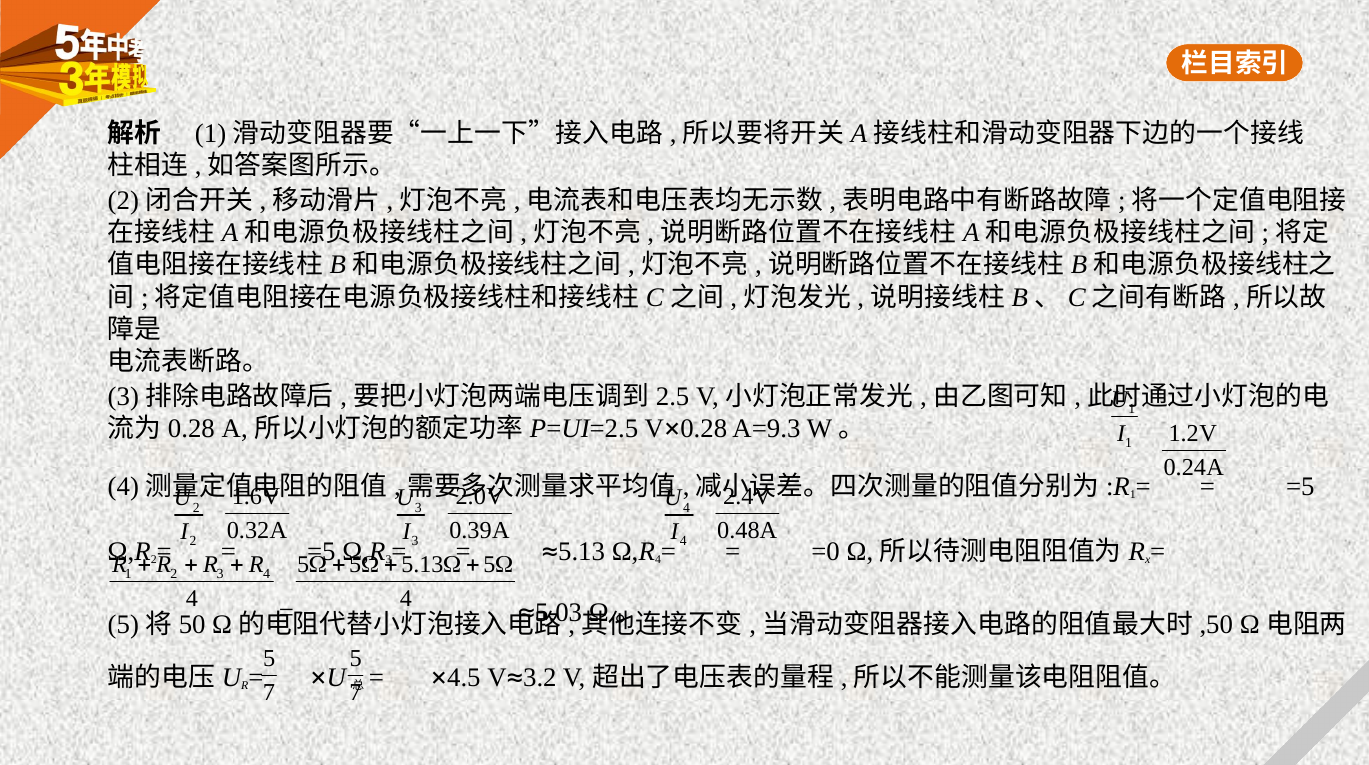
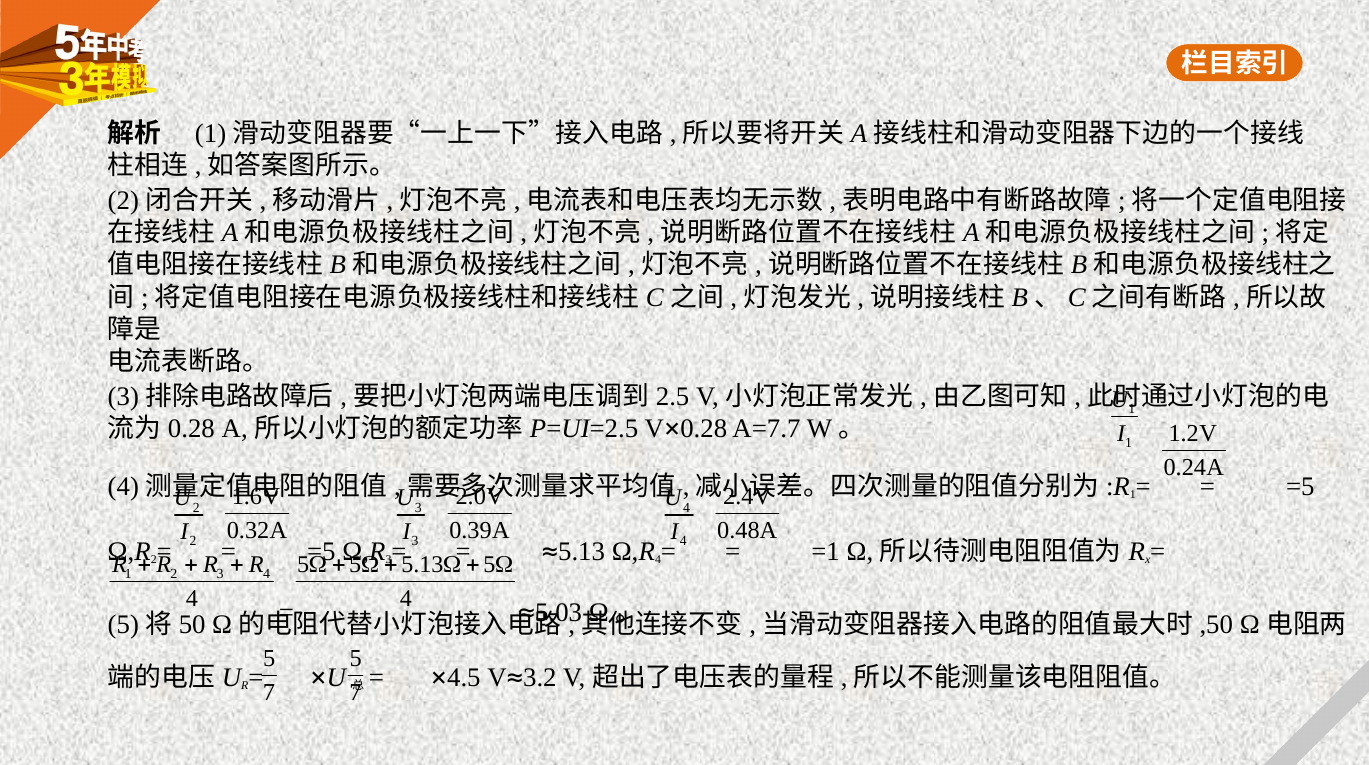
A=9.3: A=9.3 -> A=7.7
=0: =0 -> =1
